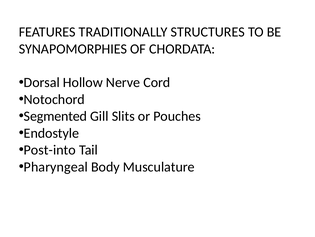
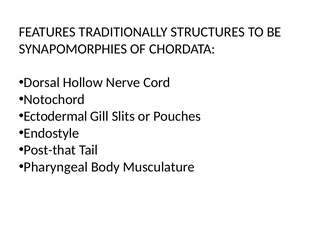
Segmented: Segmented -> Ectodermal
Post-into: Post-into -> Post-that
